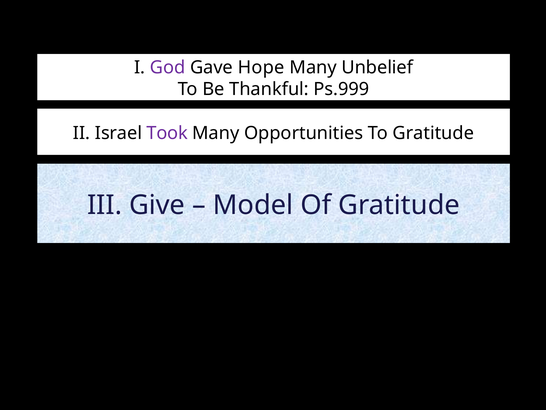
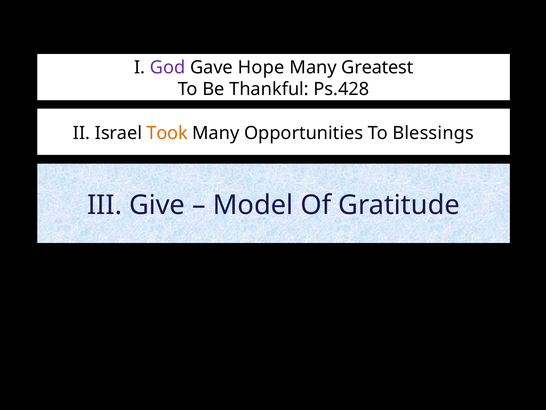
Unbelief: Unbelief -> Greatest
Ps.999: Ps.999 -> Ps.428
Took colour: purple -> orange
To Gratitude: Gratitude -> Blessings
